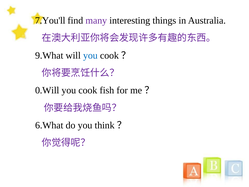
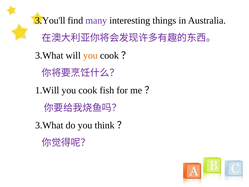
7.You'll: 7.You'll -> 3.You'll
9.What at (49, 55): 9.What -> 3.What
you at (90, 55) colour: blue -> orange
0.Will: 0.Will -> 1.Will
6.What at (49, 125): 6.What -> 3.What
